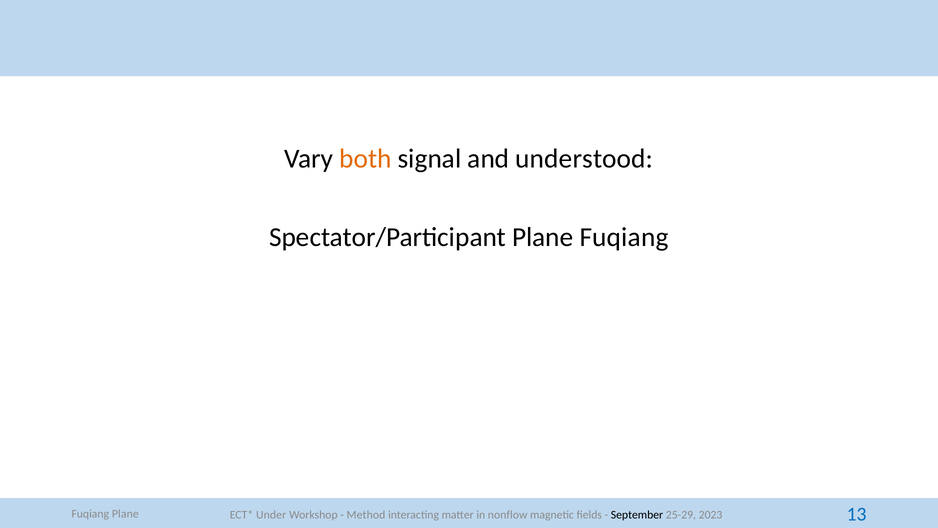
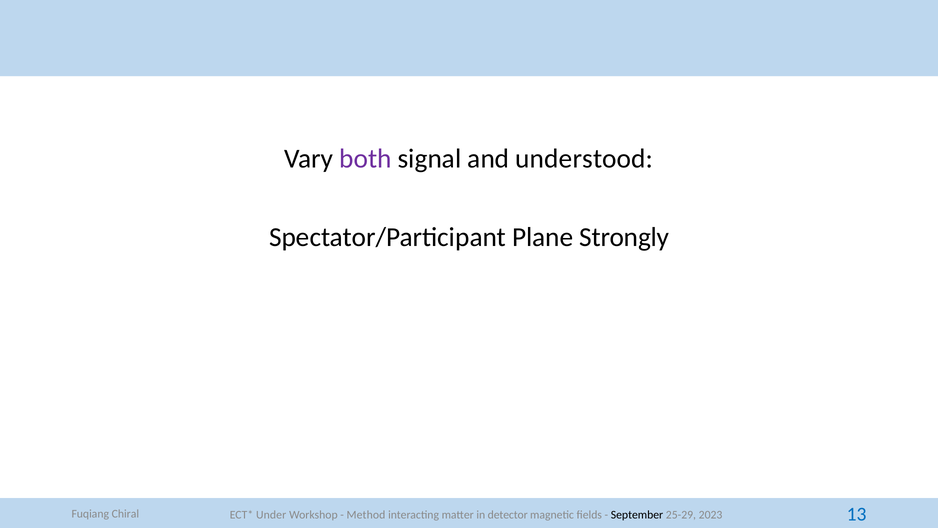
both colour: orange -> purple
Plane Fuqiang: Fuqiang -> Strongly
Fuqiang Plane: Plane -> Chiral
nonflow: nonflow -> detector
